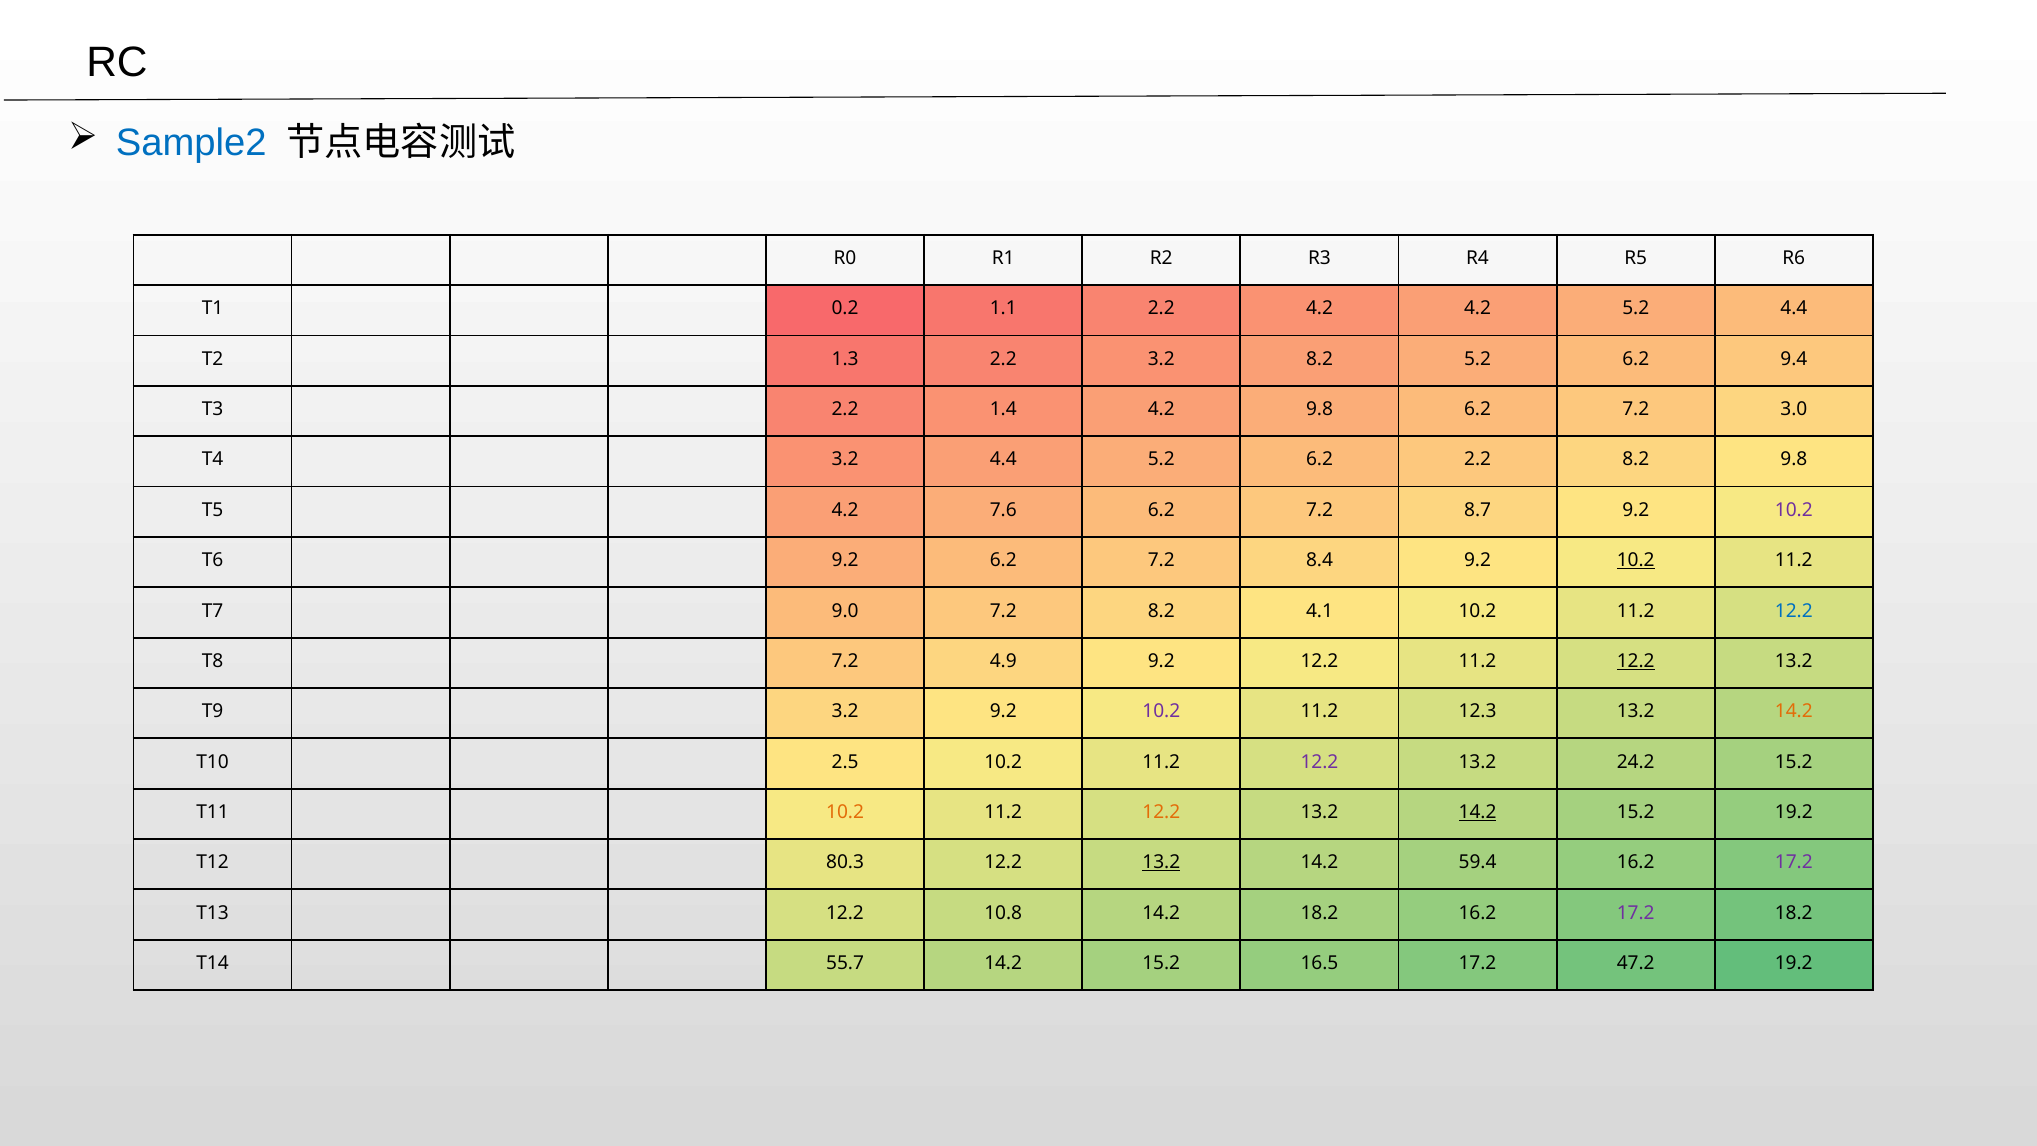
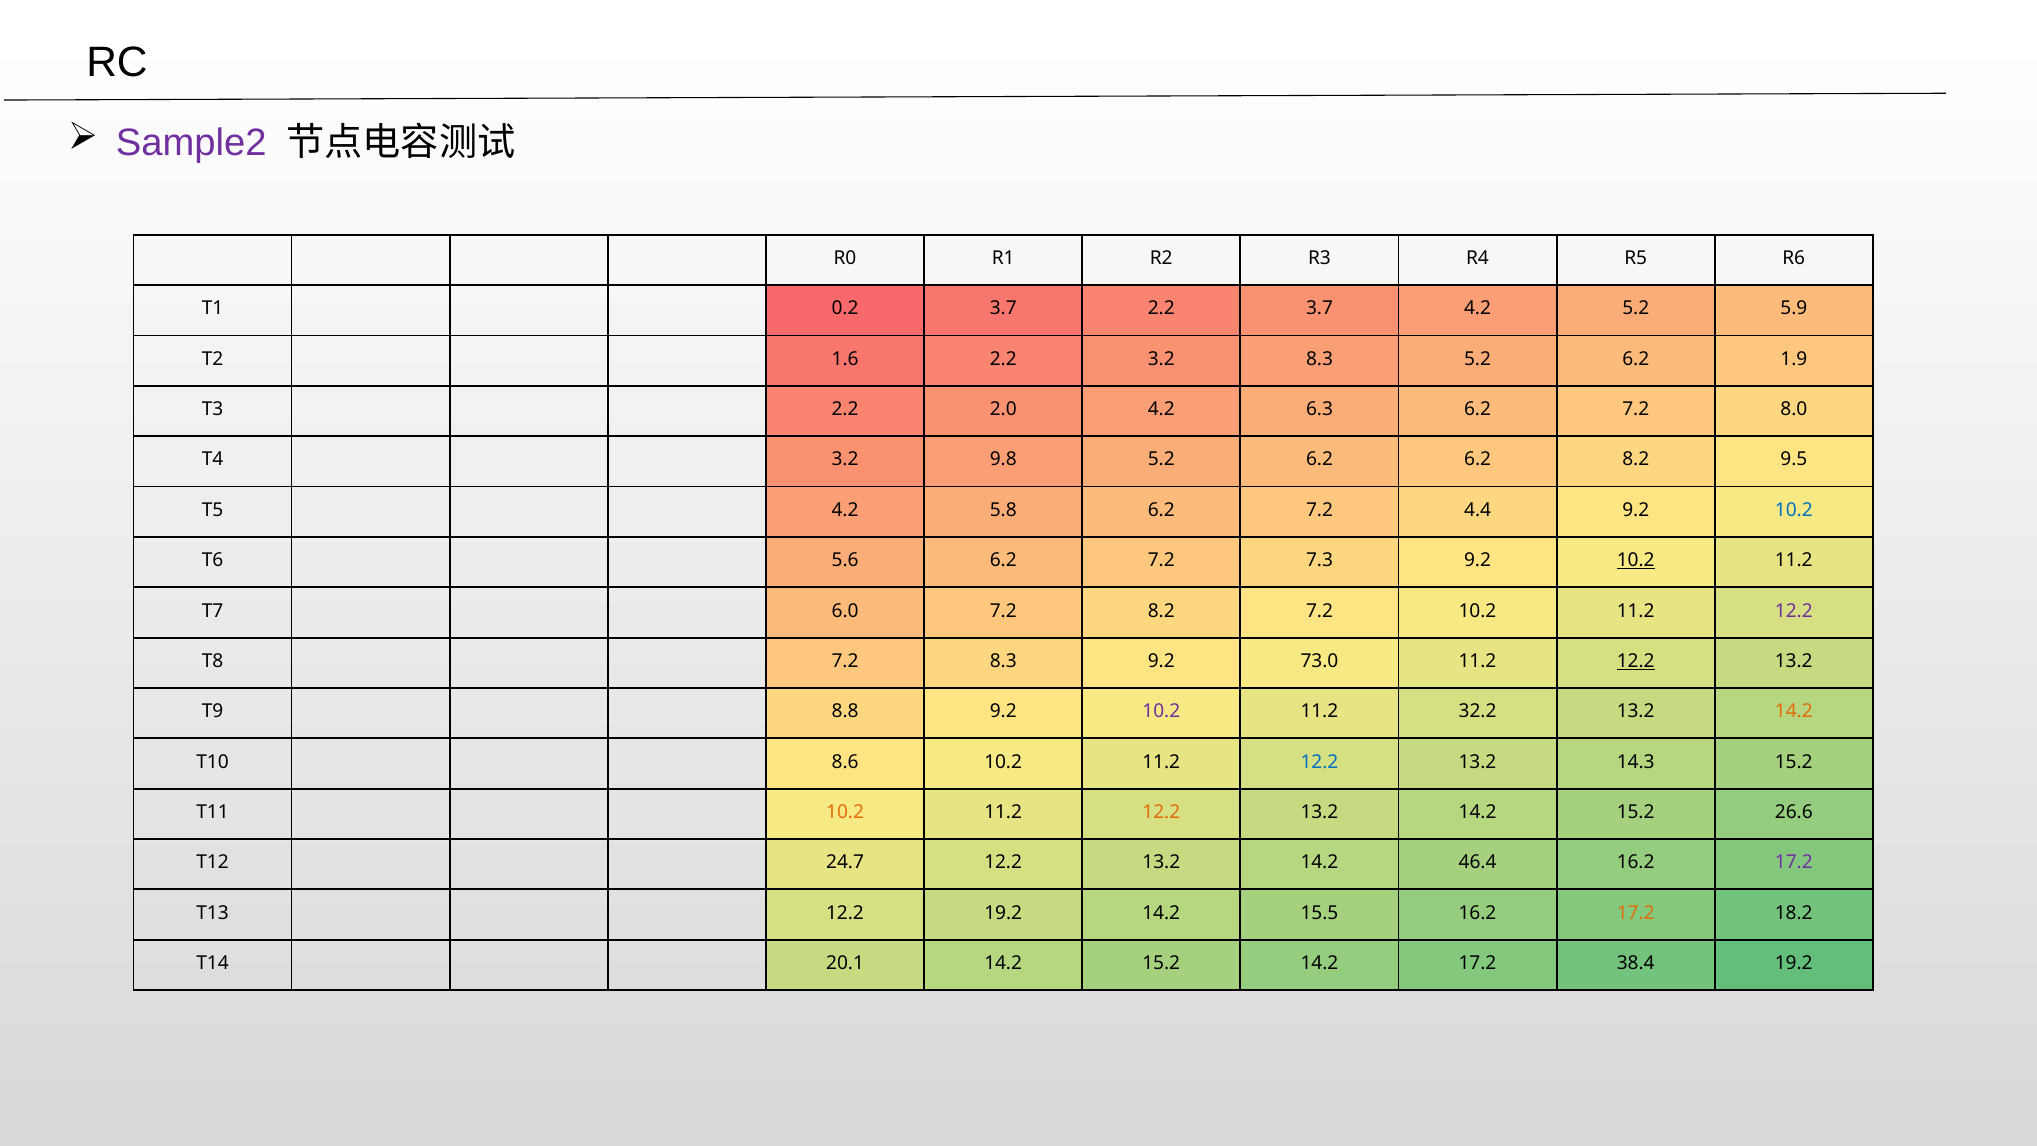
Sample2 colour: blue -> purple
0.2 1.1: 1.1 -> 3.7
2.2 4.2: 4.2 -> 3.7
5.2 4.4: 4.4 -> 5.9
1.3: 1.3 -> 1.6
3.2 8.2: 8.2 -> 8.3
9.4: 9.4 -> 1.9
1.4: 1.4 -> 2.0
4.2 9.8: 9.8 -> 6.3
3.0: 3.0 -> 8.0
3.2 4.4: 4.4 -> 9.8
6.2 2.2: 2.2 -> 6.2
8.2 9.8: 9.8 -> 9.5
7.6: 7.6 -> 5.8
8.7: 8.7 -> 4.4
10.2 at (1794, 510) colour: purple -> blue
T6 9.2: 9.2 -> 5.6
8.4: 8.4 -> 7.3
9.0: 9.0 -> 6.0
8.2 4.1: 4.1 -> 7.2
12.2 at (1794, 611) colour: blue -> purple
7.2 4.9: 4.9 -> 8.3
9.2 12.2: 12.2 -> 73.0
T9 3.2: 3.2 -> 8.8
12.3: 12.3 -> 32.2
2.5: 2.5 -> 8.6
12.2 at (1319, 762) colour: purple -> blue
24.2: 24.2 -> 14.3
14.2 at (1478, 812) underline: present -> none
15.2 19.2: 19.2 -> 26.6
80.3: 80.3 -> 24.7
13.2 at (1161, 862) underline: present -> none
59.4: 59.4 -> 46.4
12.2 10.8: 10.8 -> 19.2
14.2 18.2: 18.2 -> 15.5
17.2 at (1636, 913) colour: purple -> orange
55.7: 55.7 -> 20.1
15.2 16.5: 16.5 -> 14.2
47.2: 47.2 -> 38.4
